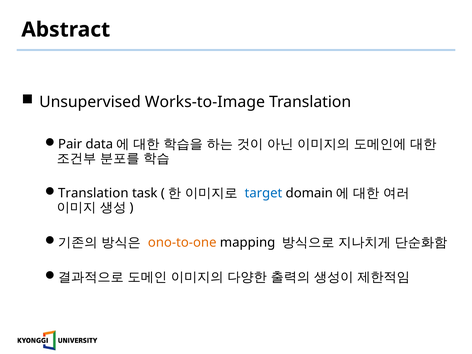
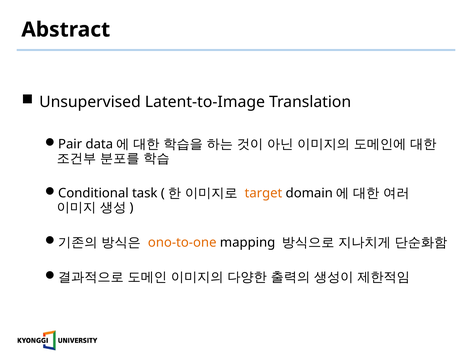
Works-to-Image: Works-to-Image -> Latent-to-Image
Translation at (93, 193): Translation -> Conditional
target colour: blue -> orange
